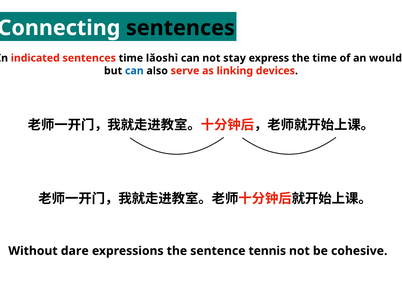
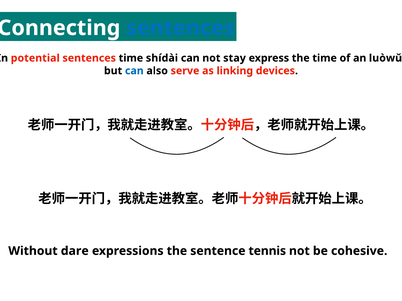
sentences at (180, 28) colour: black -> blue
indicated: indicated -> potential
lǎoshì: lǎoshì -> shídài
would: would -> luòwǔ
